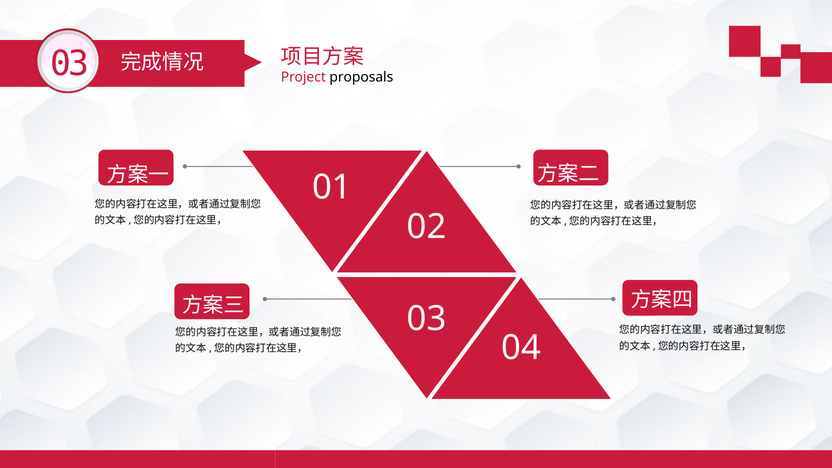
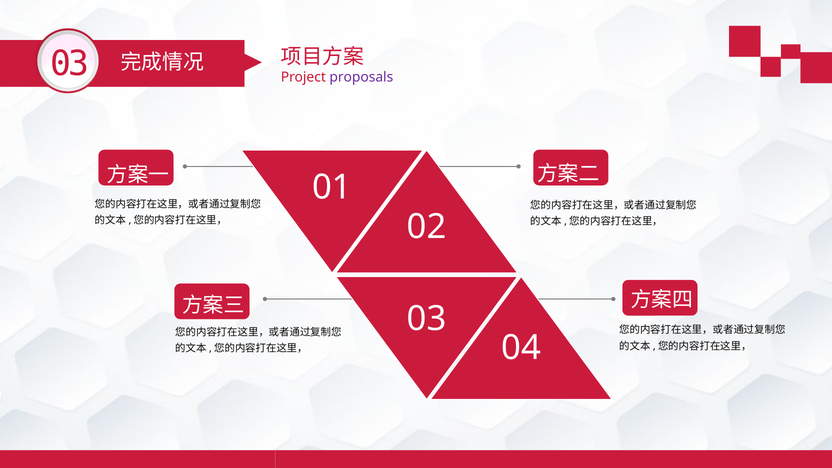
proposals colour: black -> purple
